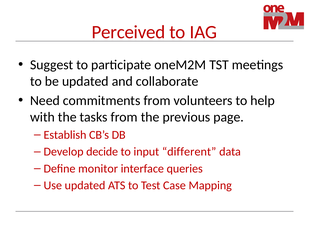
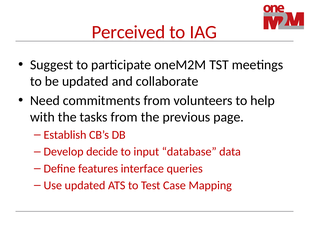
different: different -> database
monitor: monitor -> features
